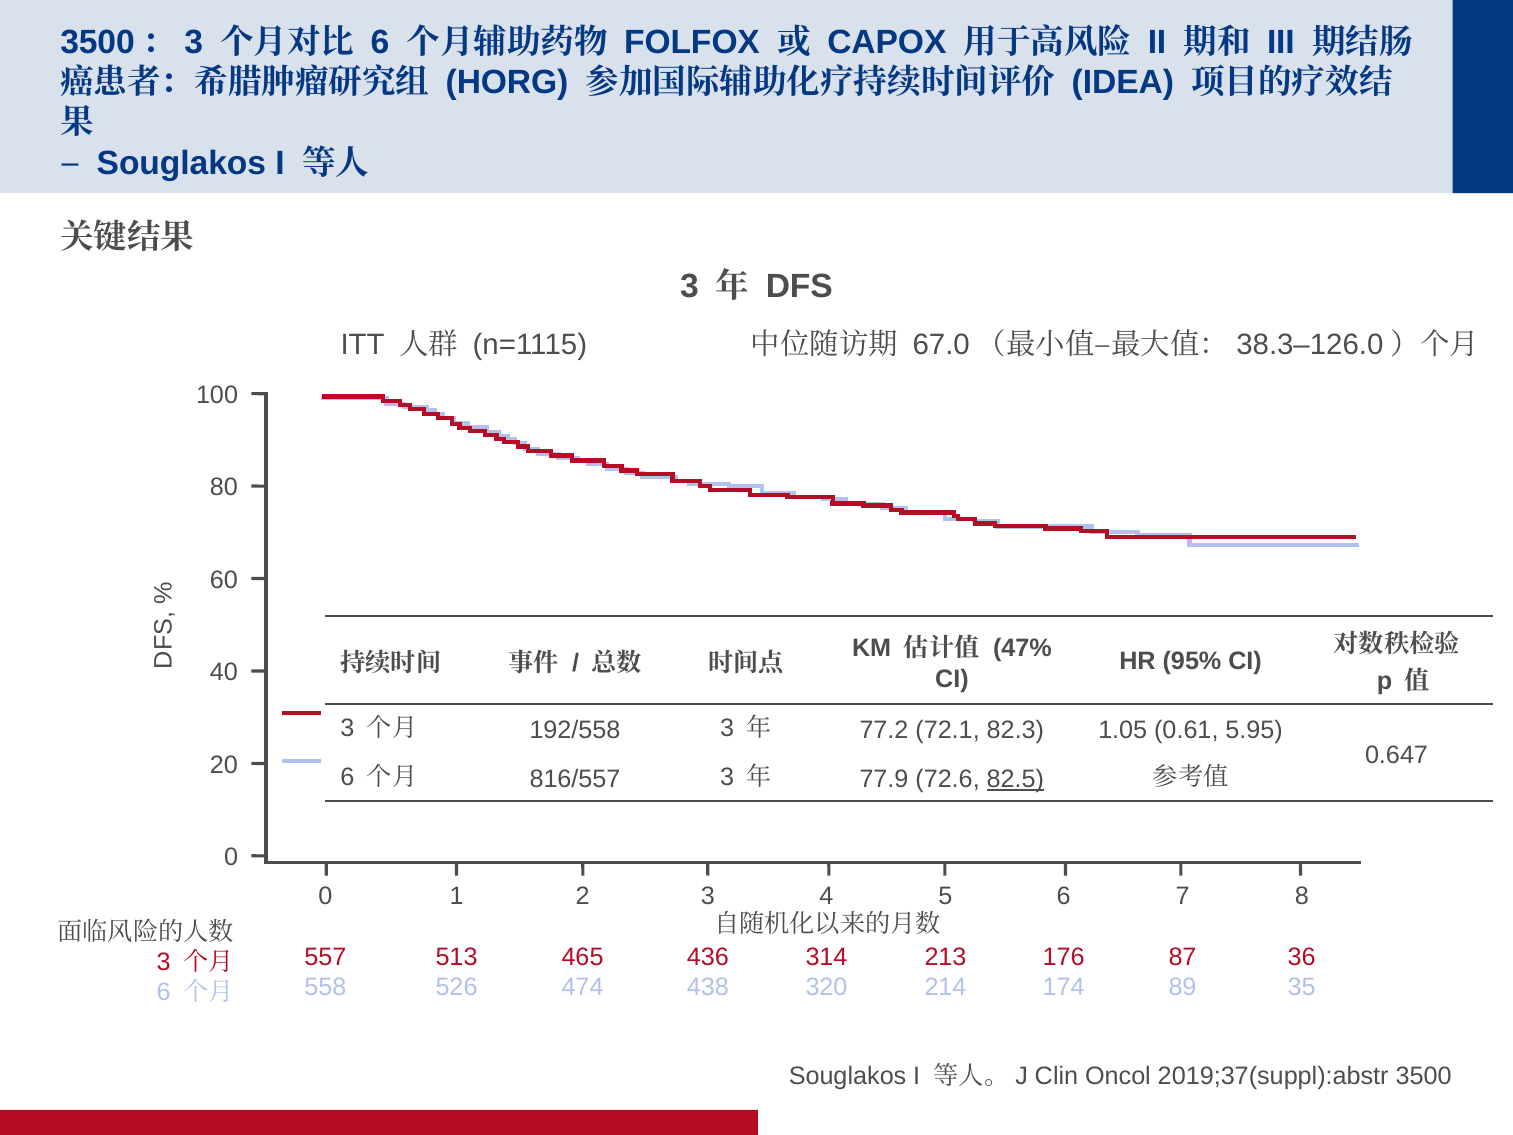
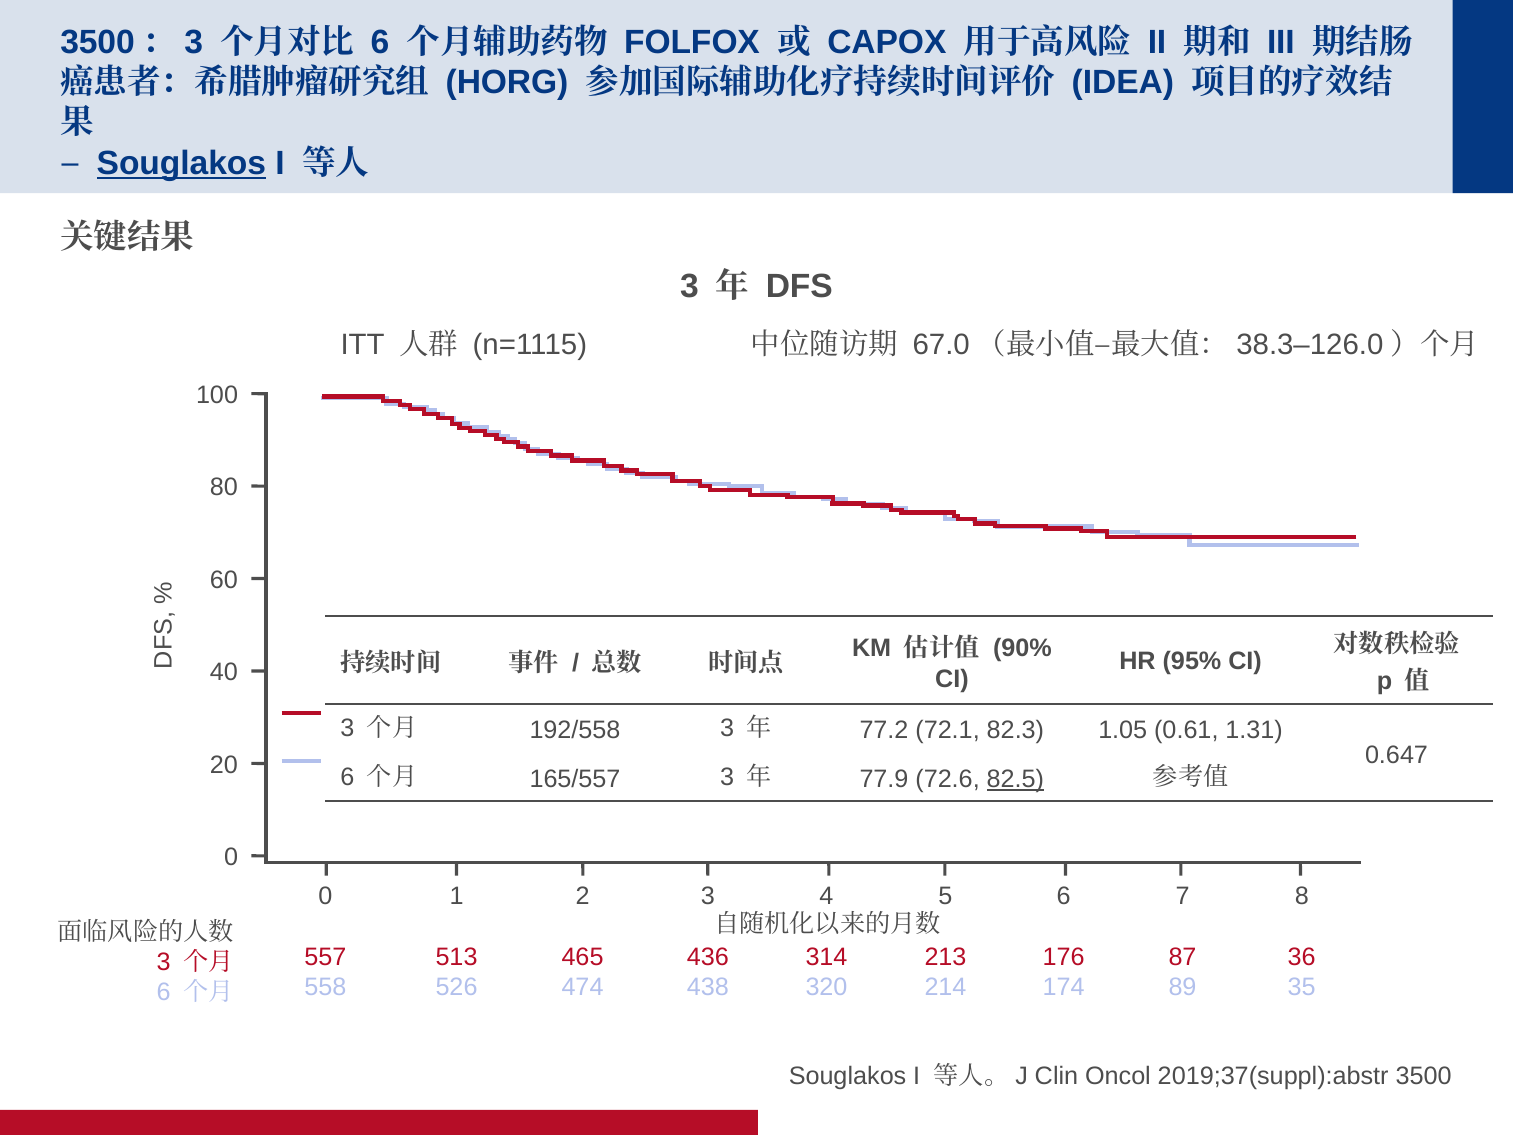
Souglakos at (181, 163) underline: none -> present
47%: 47% -> 90%
5.95: 5.95 -> 1.31
816/557: 816/557 -> 165/557
